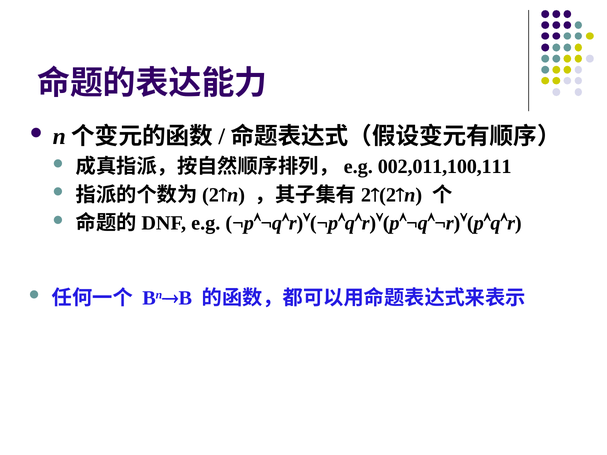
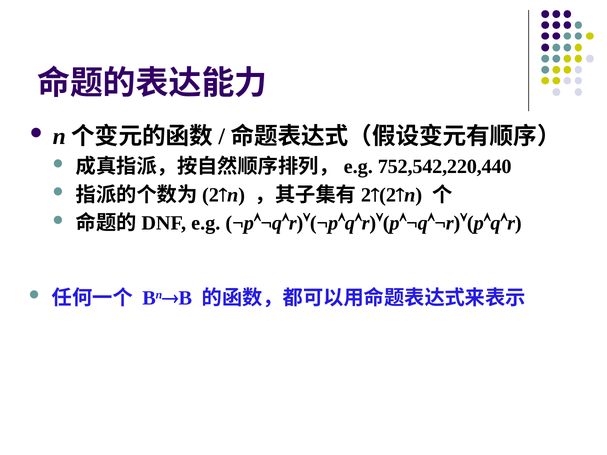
002,011,100,111: 002,011,100,111 -> 752,542,220,440
